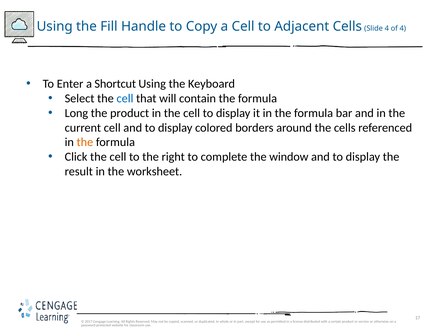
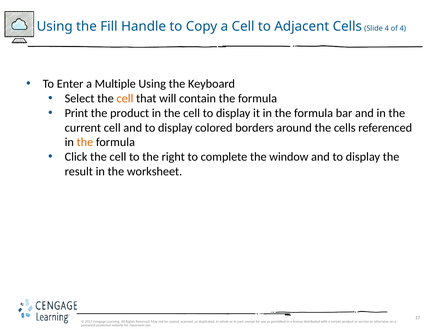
Shortcut: Shortcut -> Multiple
cell at (125, 98) colour: blue -> orange
Long: Long -> Print
